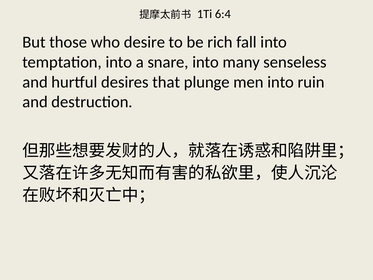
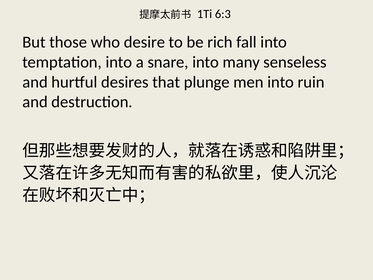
6:4: 6:4 -> 6:3
